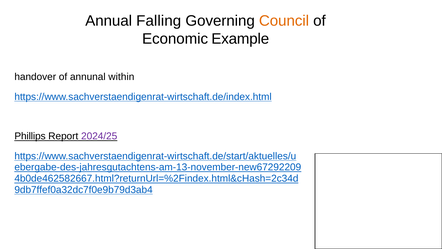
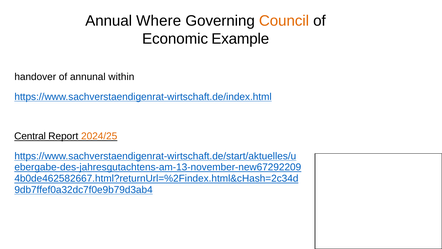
Falling: Falling -> Where
Phillips: Phillips -> Central
2024/25 colour: purple -> orange
